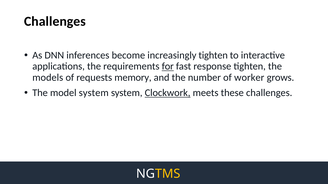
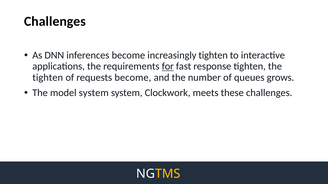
models at (48, 78): models -> tighten
requests memory: memory -> become
worker: worker -> queues
Clockwork underline: present -> none
